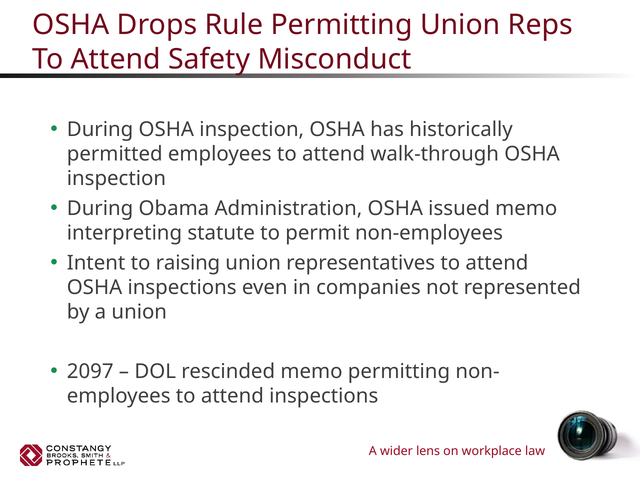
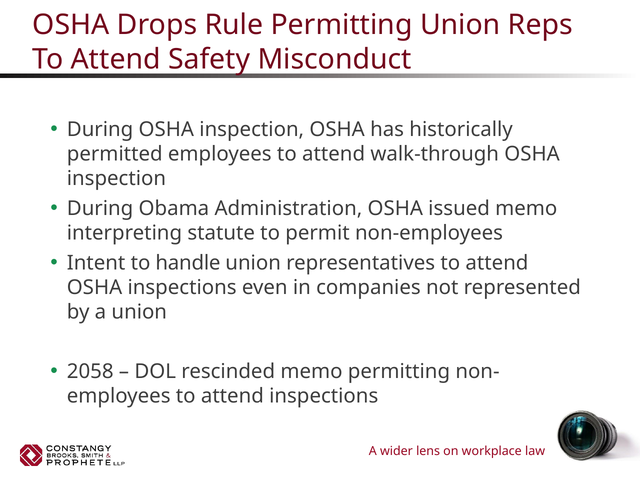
raising: raising -> handle
2097: 2097 -> 2058
